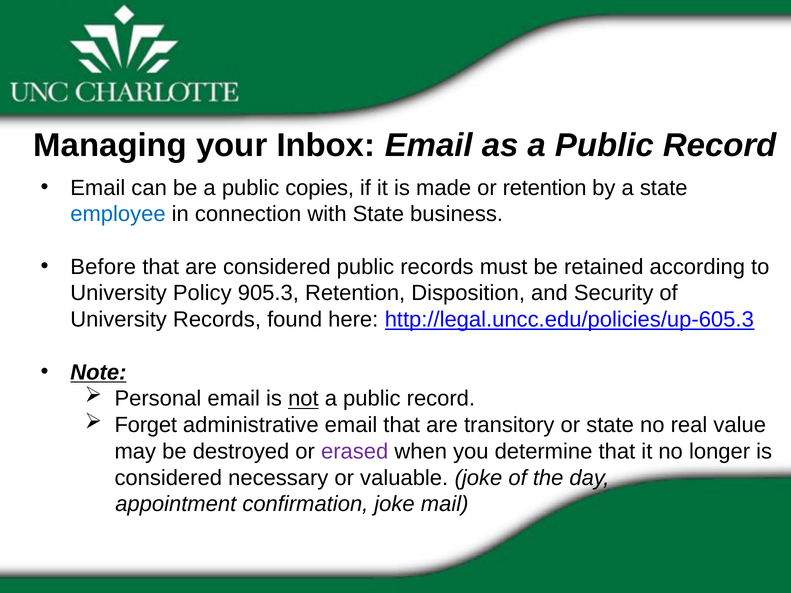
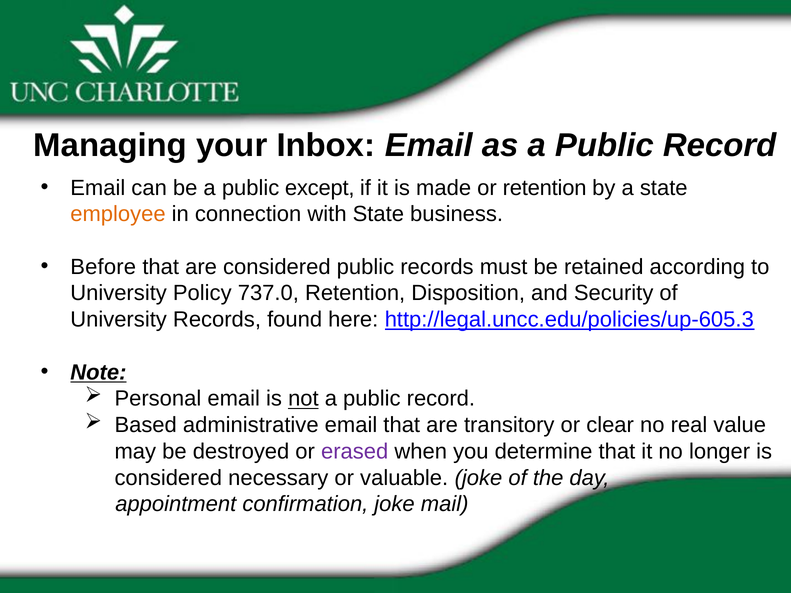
copies: copies -> except
employee colour: blue -> orange
905.3: 905.3 -> 737.0
Forget: Forget -> Based
or state: state -> clear
